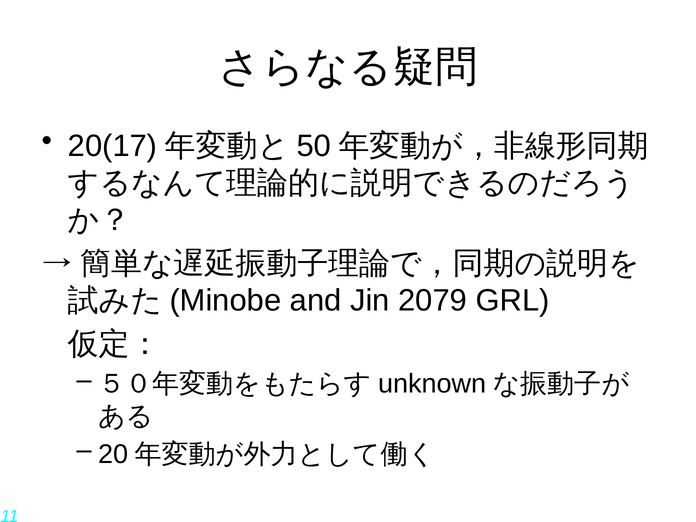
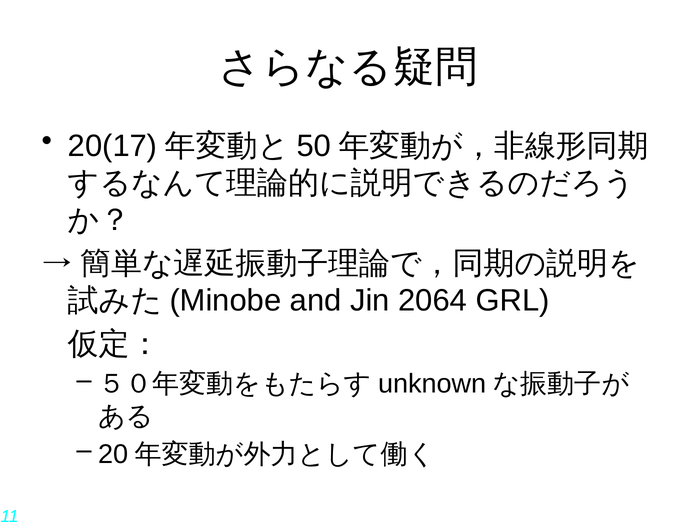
2079: 2079 -> 2064
